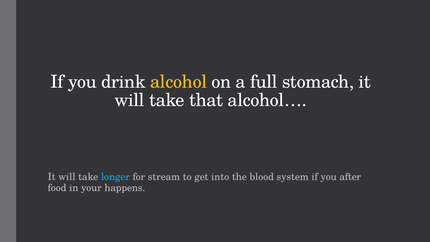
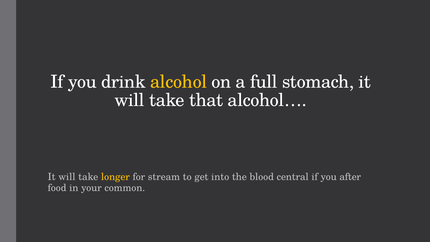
longer colour: light blue -> yellow
system: system -> central
happens: happens -> common
